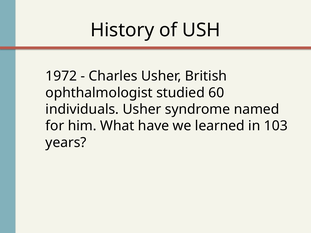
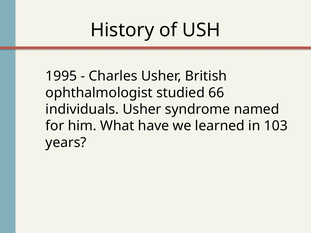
1972: 1972 -> 1995
60: 60 -> 66
